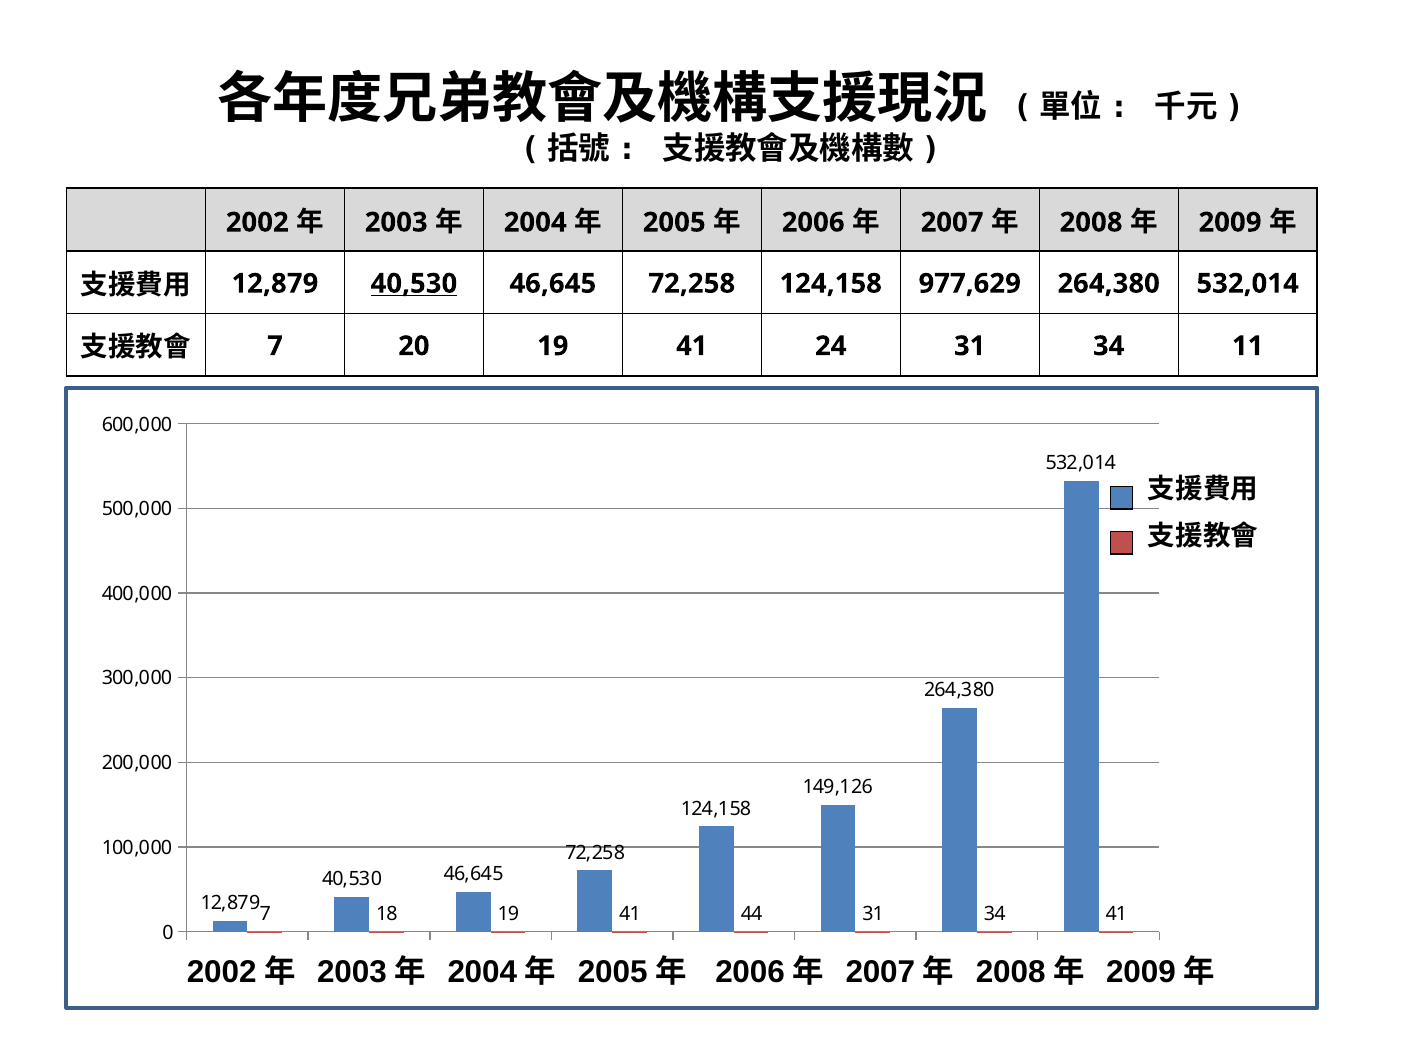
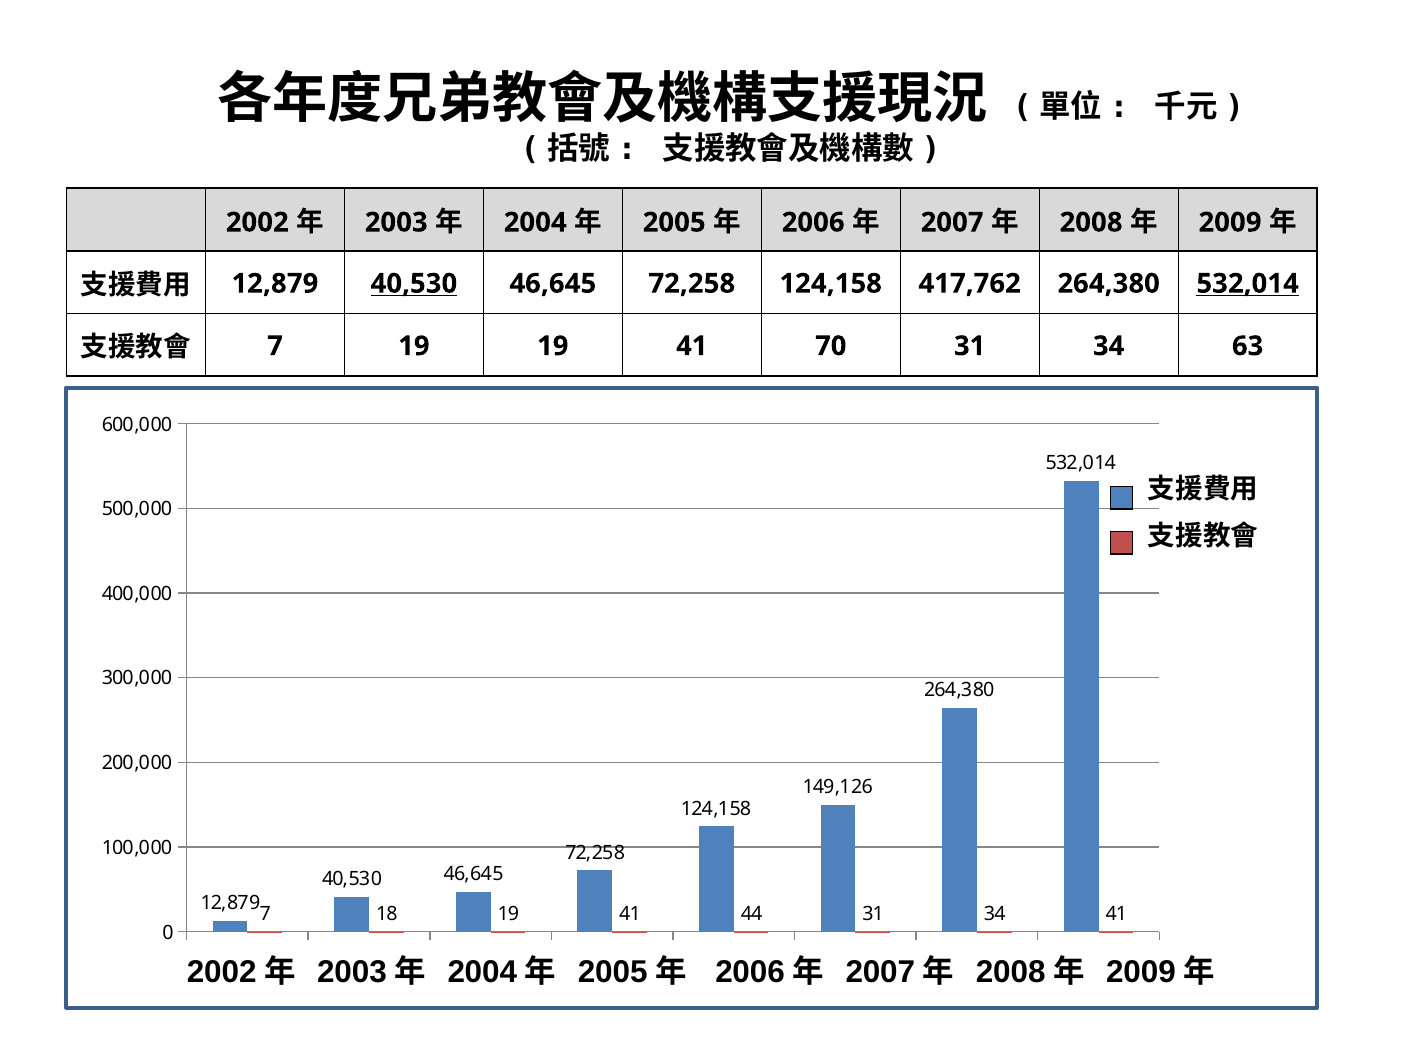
977,629: 977,629 -> 417,762
532,014 at (1248, 284) underline: none -> present
7 20: 20 -> 19
24: 24 -> 70
11: 11 -> 63
